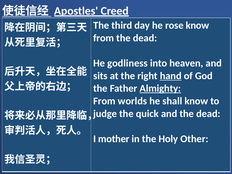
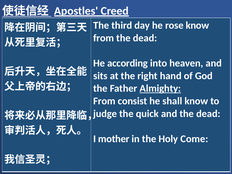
godliness: godliness -> according
hand underline: present -> none
worlds: worlds -> consist
Other: Other -> Come
